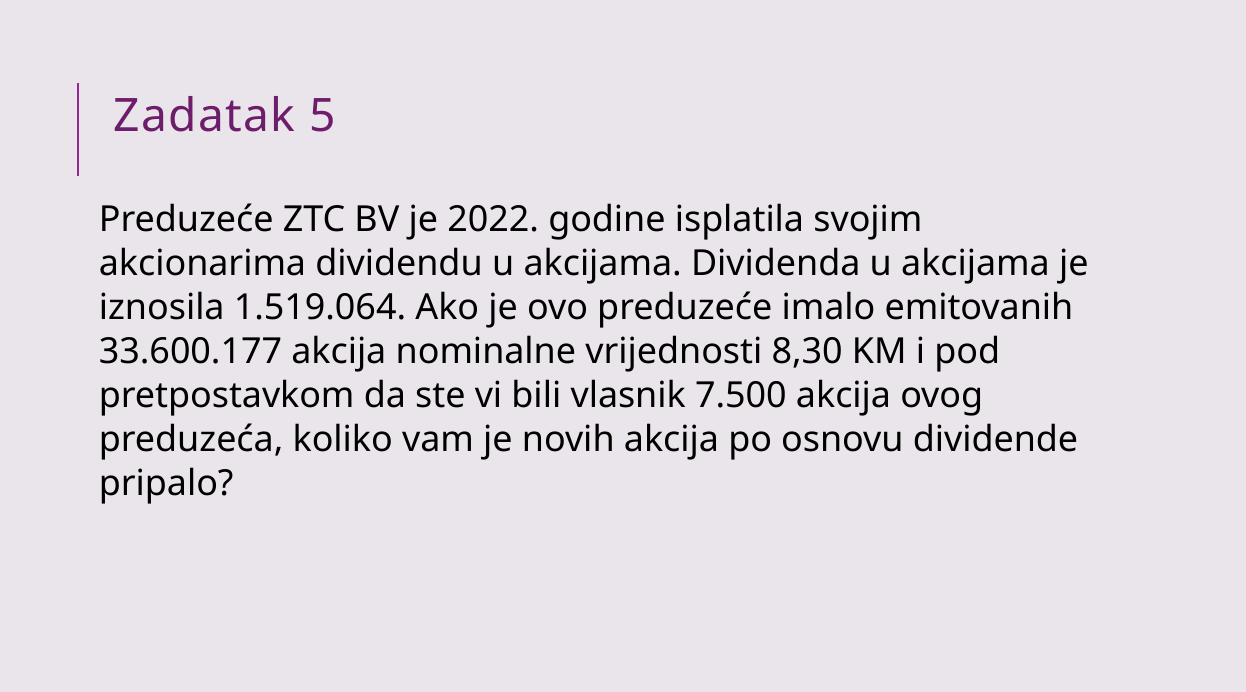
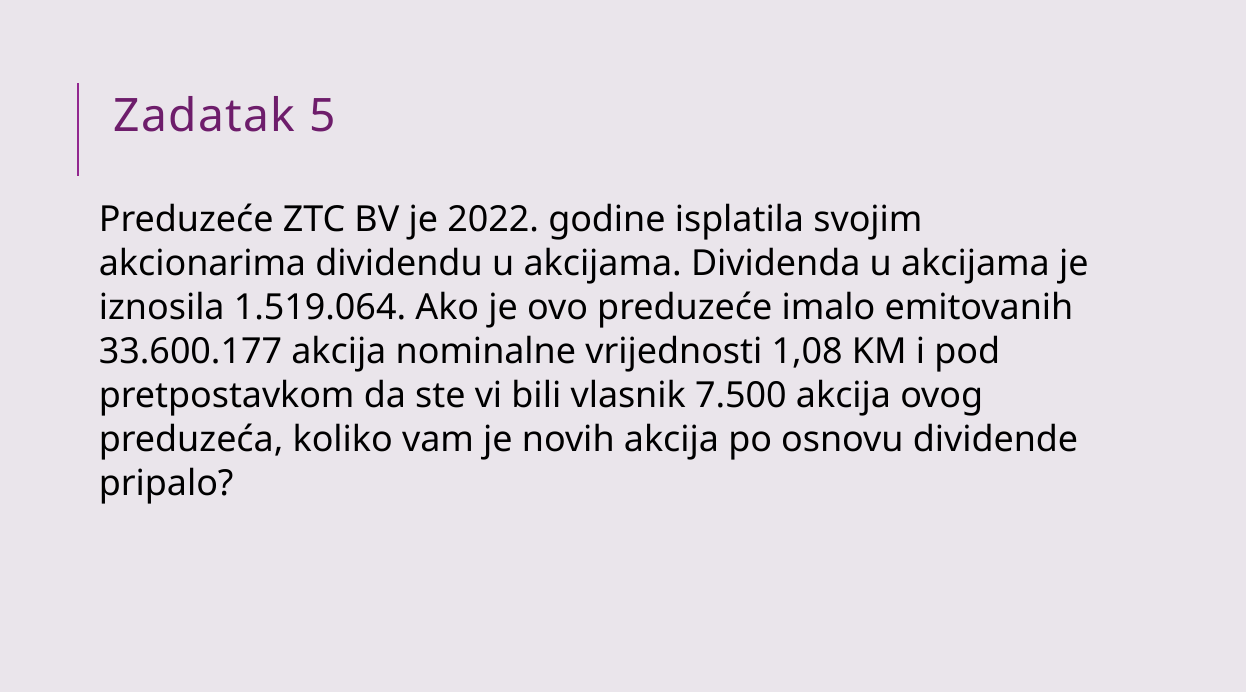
8,30: 8,30 -> 1,08
